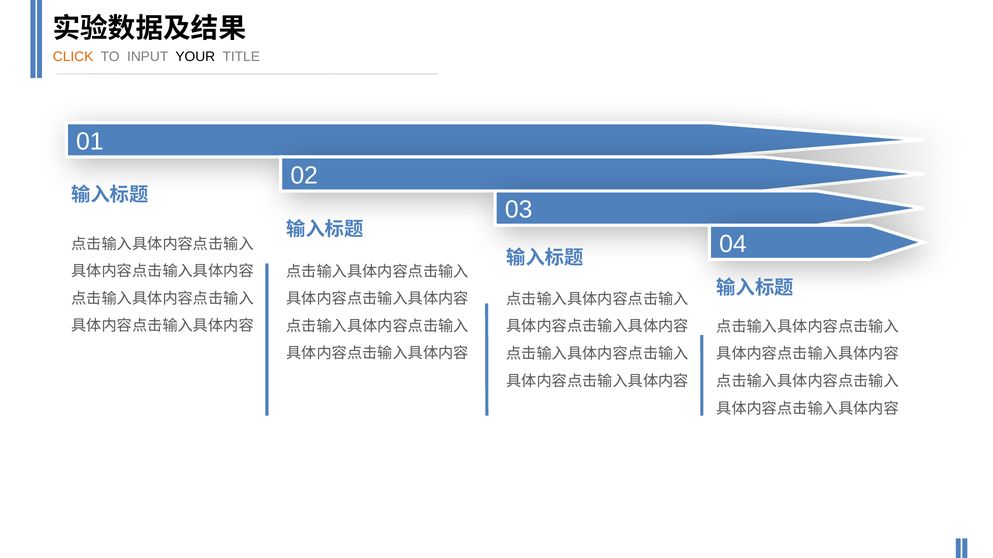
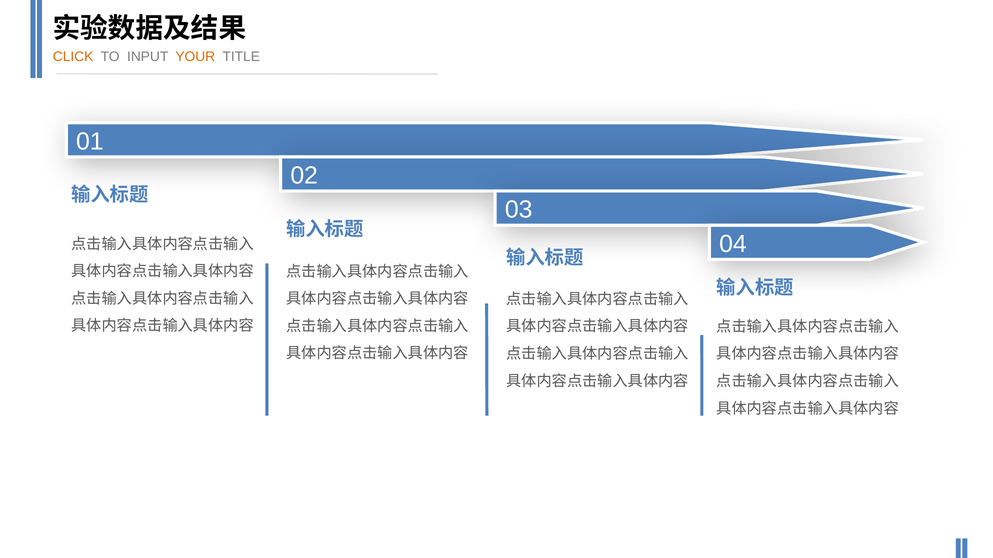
YOUR colour: black -> orange
